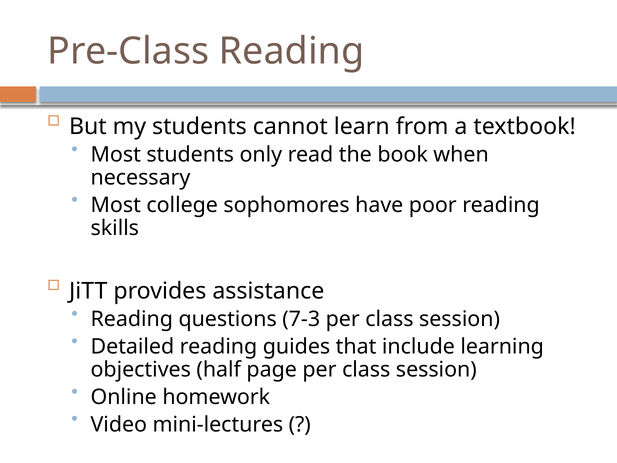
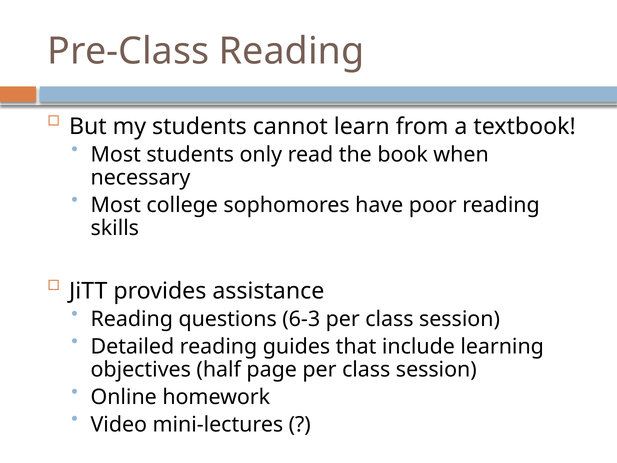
7-3: 7-3 -> 6-3
